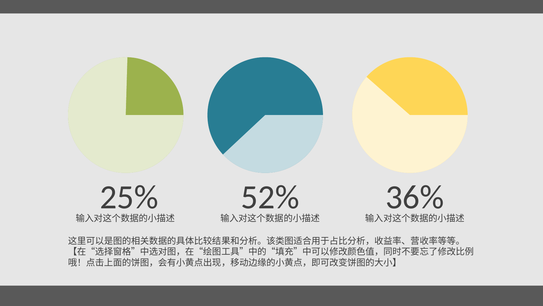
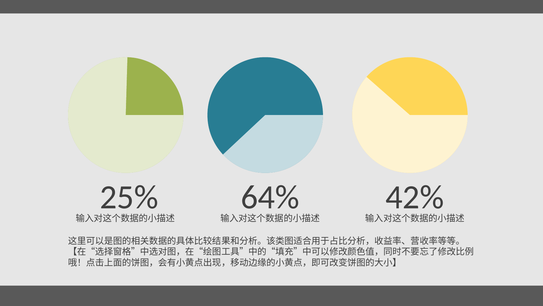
52%: 52% -> 64%
36%: 36% -> 42%
